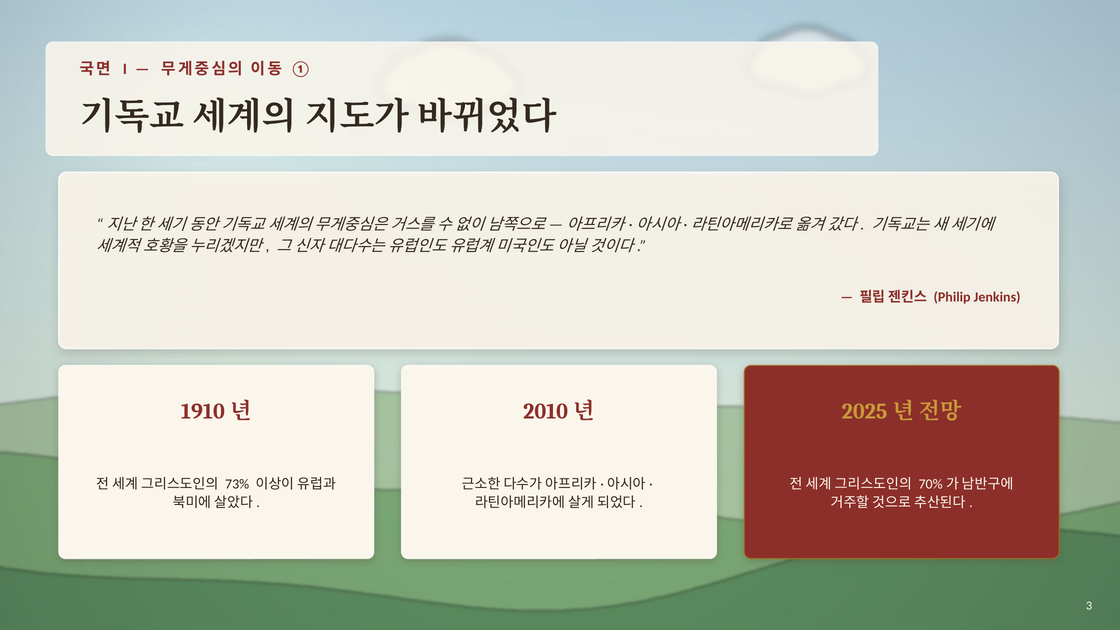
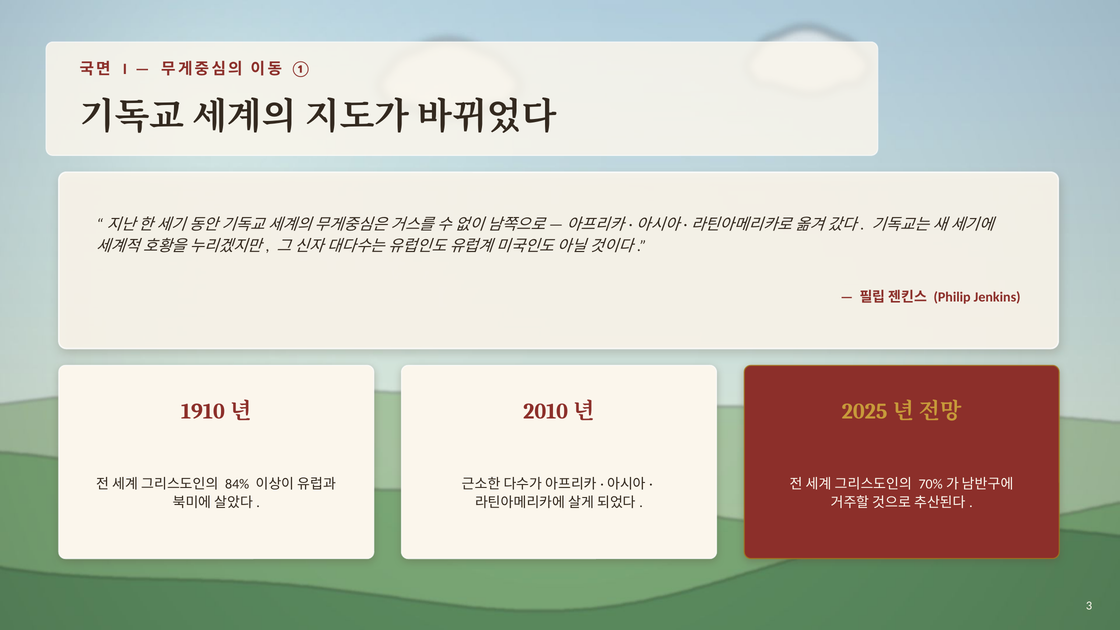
73%: 73% -> 84%
